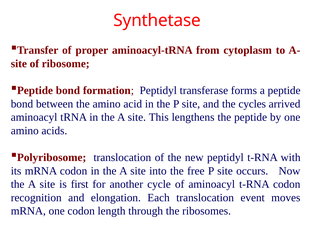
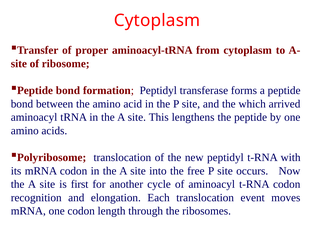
Synthetase at (157, 20): Synthetase -> Cytoplasm
cycles: cycles -> which
